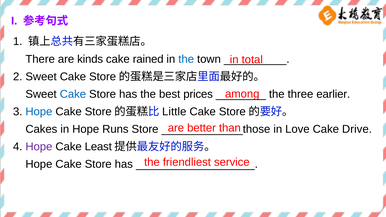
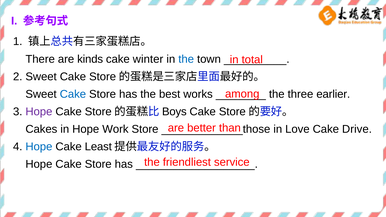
rained: rained -> winter
prices: prices -> works
Hope at (39, 112) colour: blue -> purple
Little: Little -> Boys
Runs: Runs -> Work
Hope at (39, 147) colour: purple -> blue
